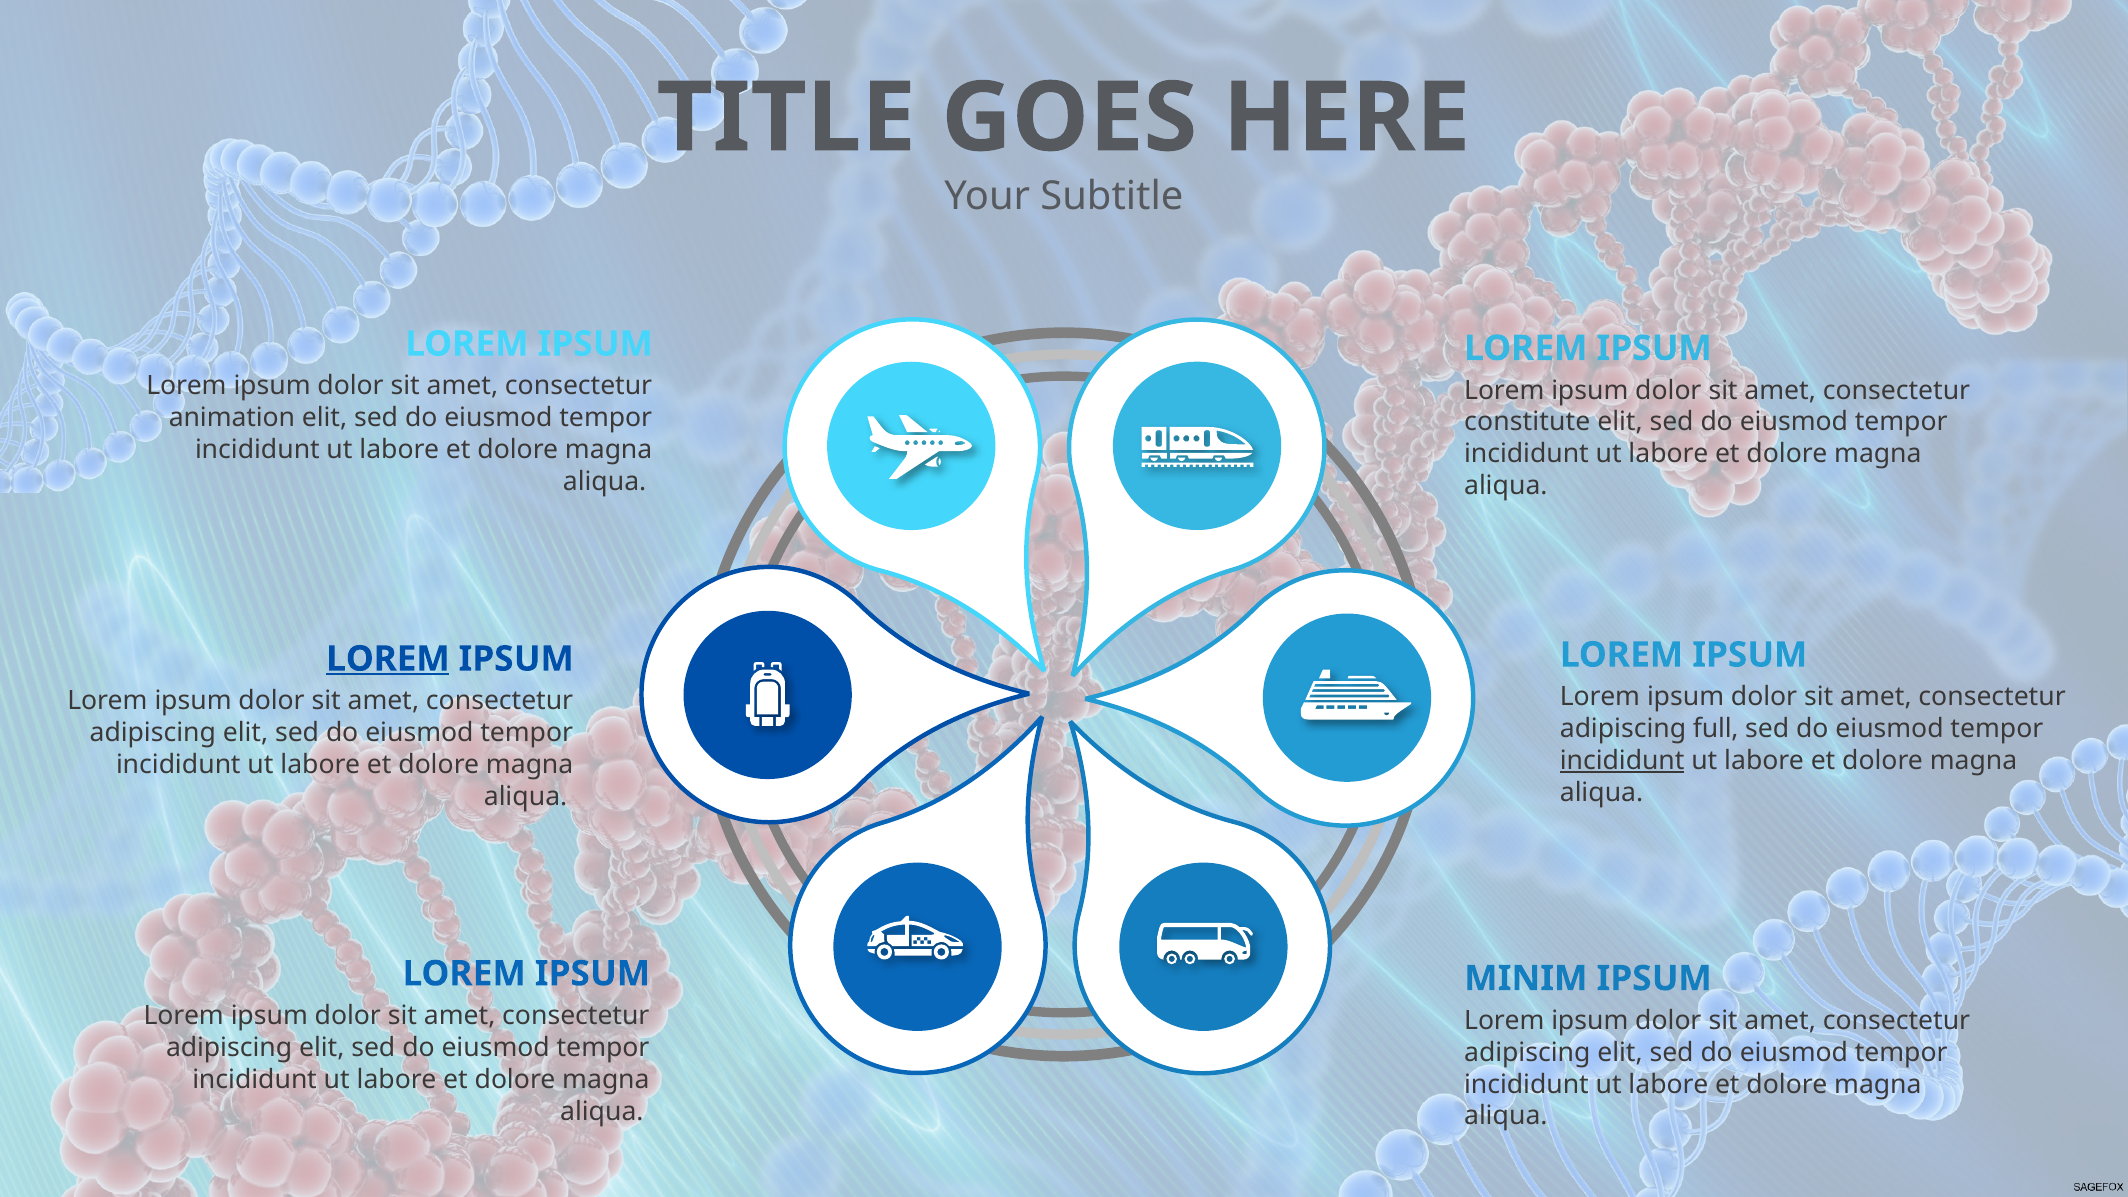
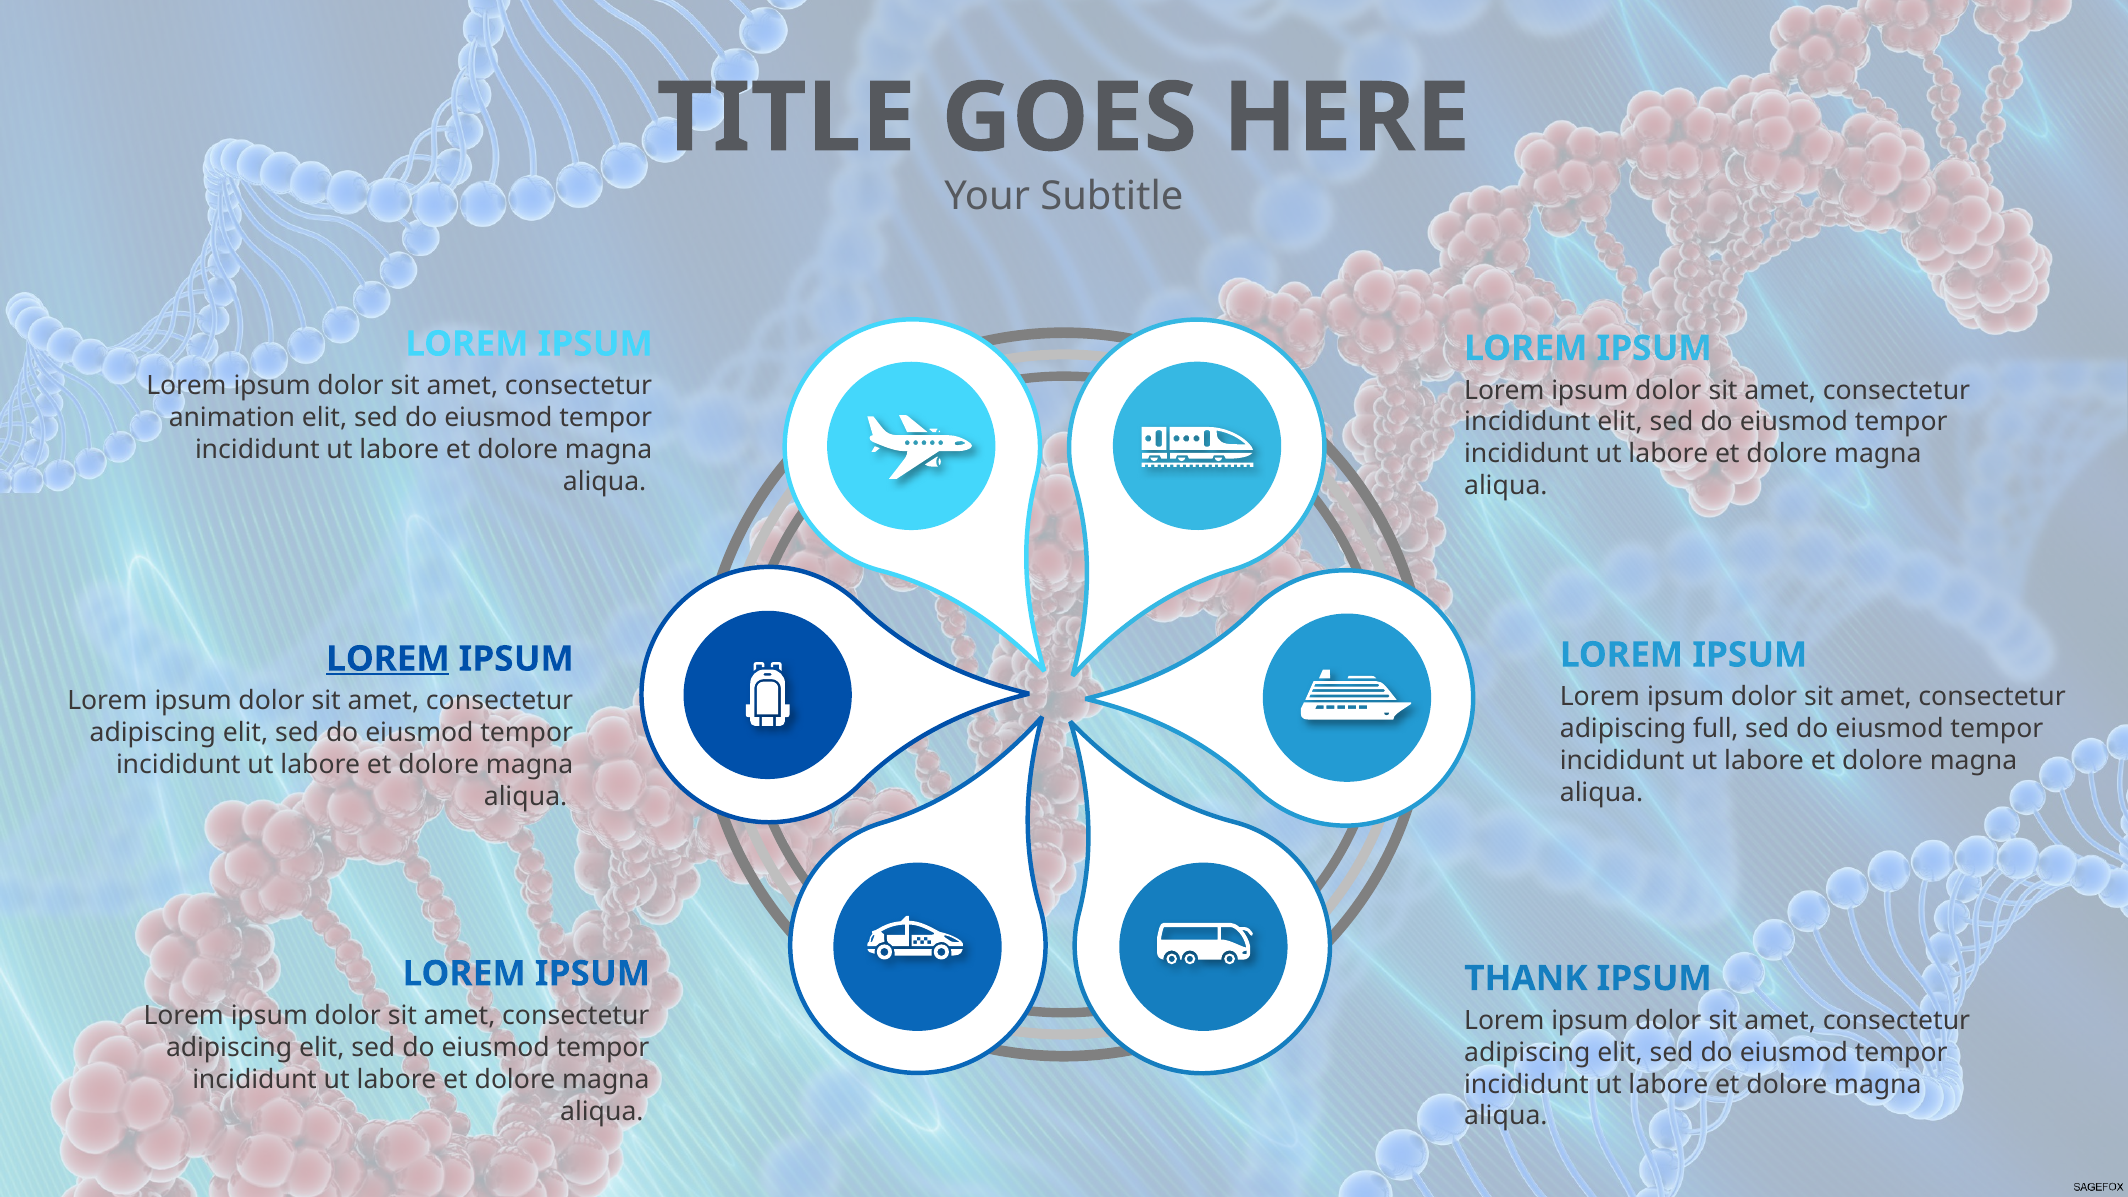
constitute at (1527, 422): constitute -> incididunt
incididunt at (1622, 761) underline: present -> none
MINIM: MINIM -> THANK
